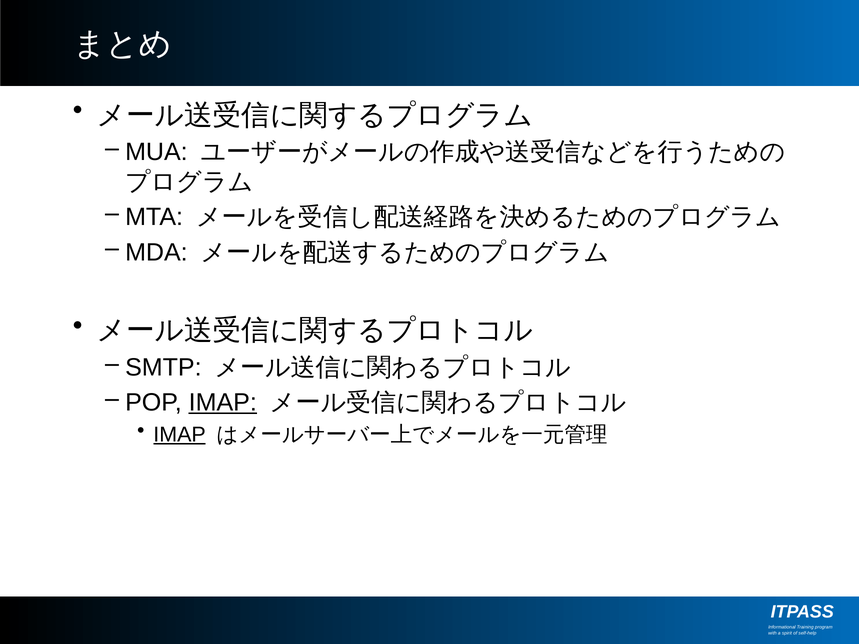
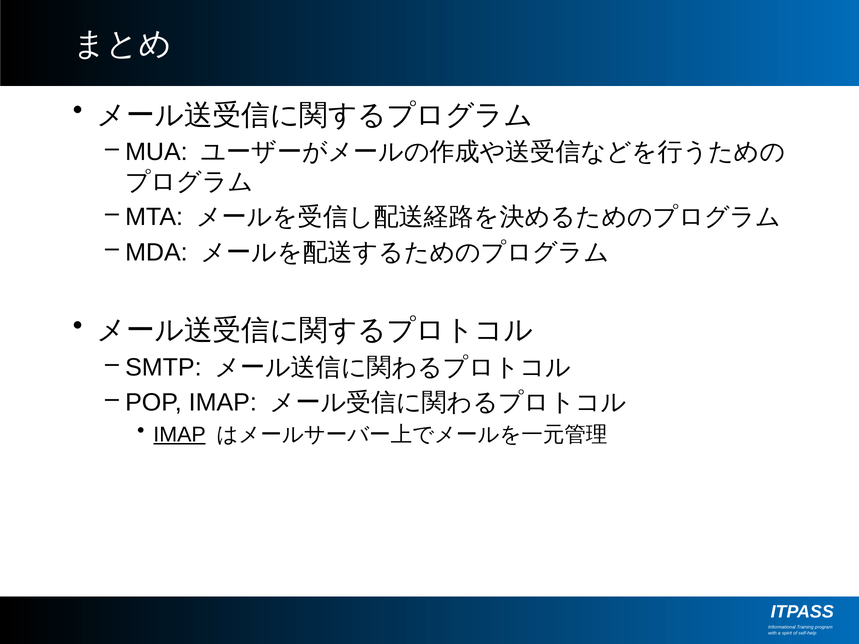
IMAP at (223, 403) underline: present -> none
